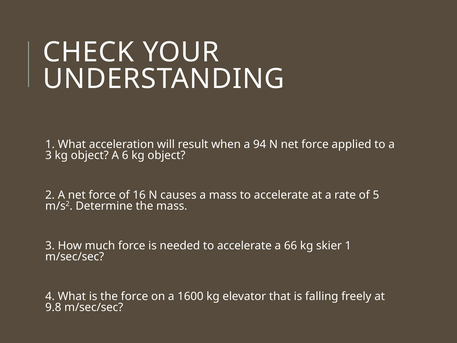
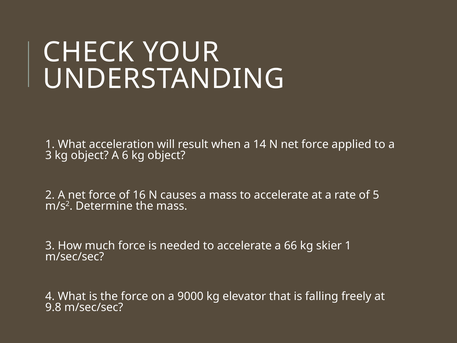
94: 94 -> 14
1600: 1600 -> 9000
